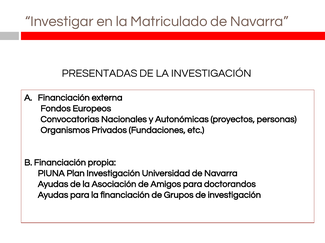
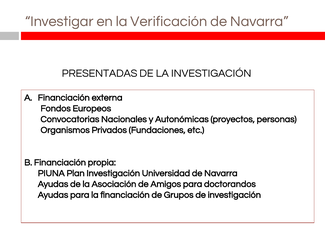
Matriculado: Matriculado -> Verificación
